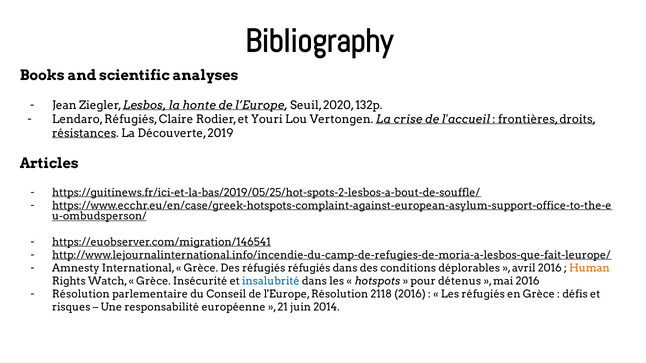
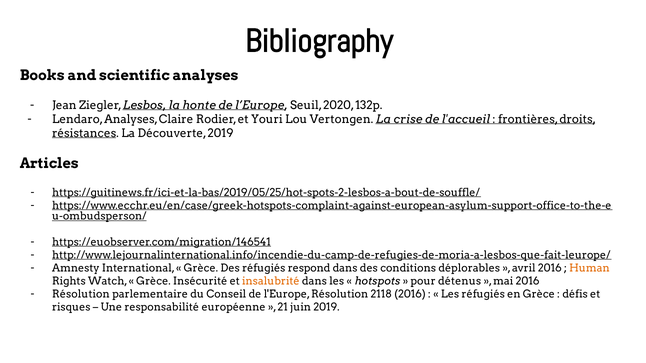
Lendaro Réfugiés: Réfugiés -> Analyses
réfugiés réfugiés: réfugiés -> respond
insalubrité colour: blue -> orange
juin 2014: 2014 -> 2019
